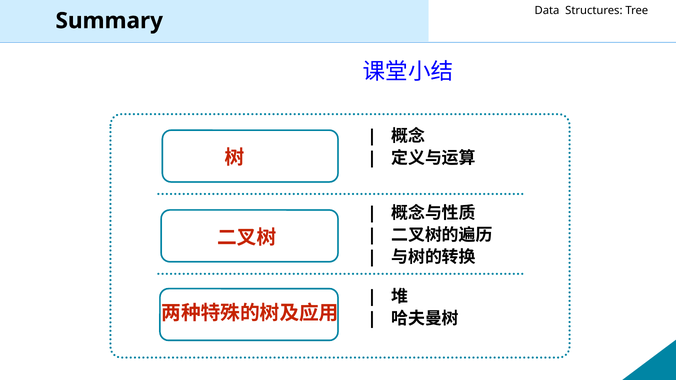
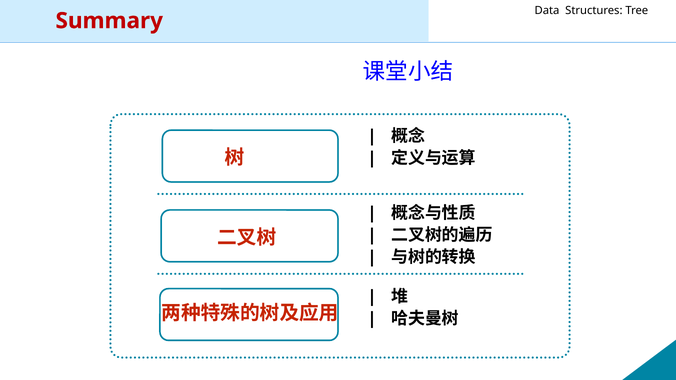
Summary colour: black -> red
